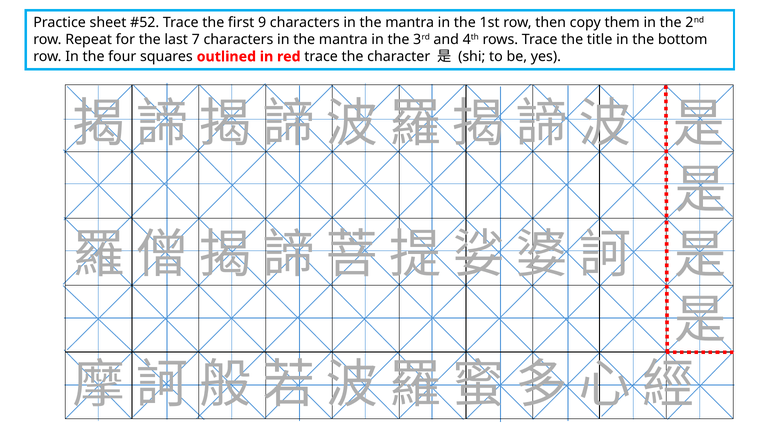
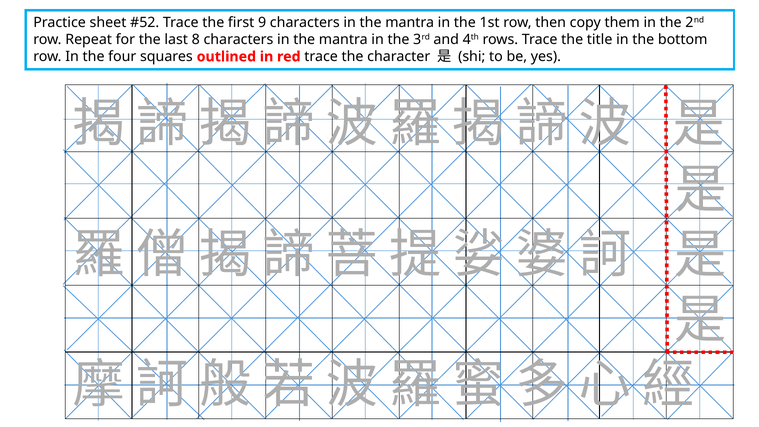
7: 7 -> 8
